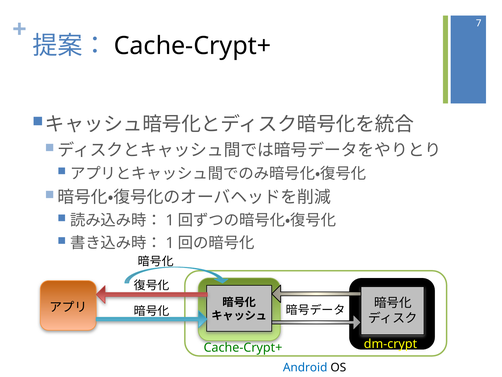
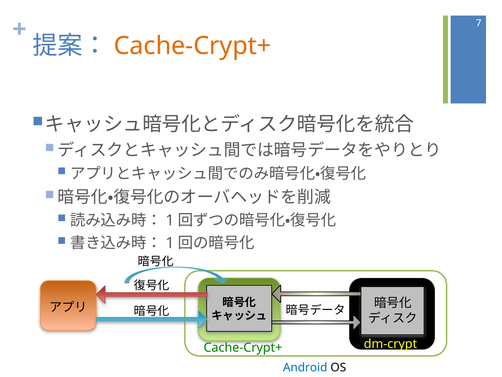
Cache-Crypt+ at (192, 46) colour: black -> orange
